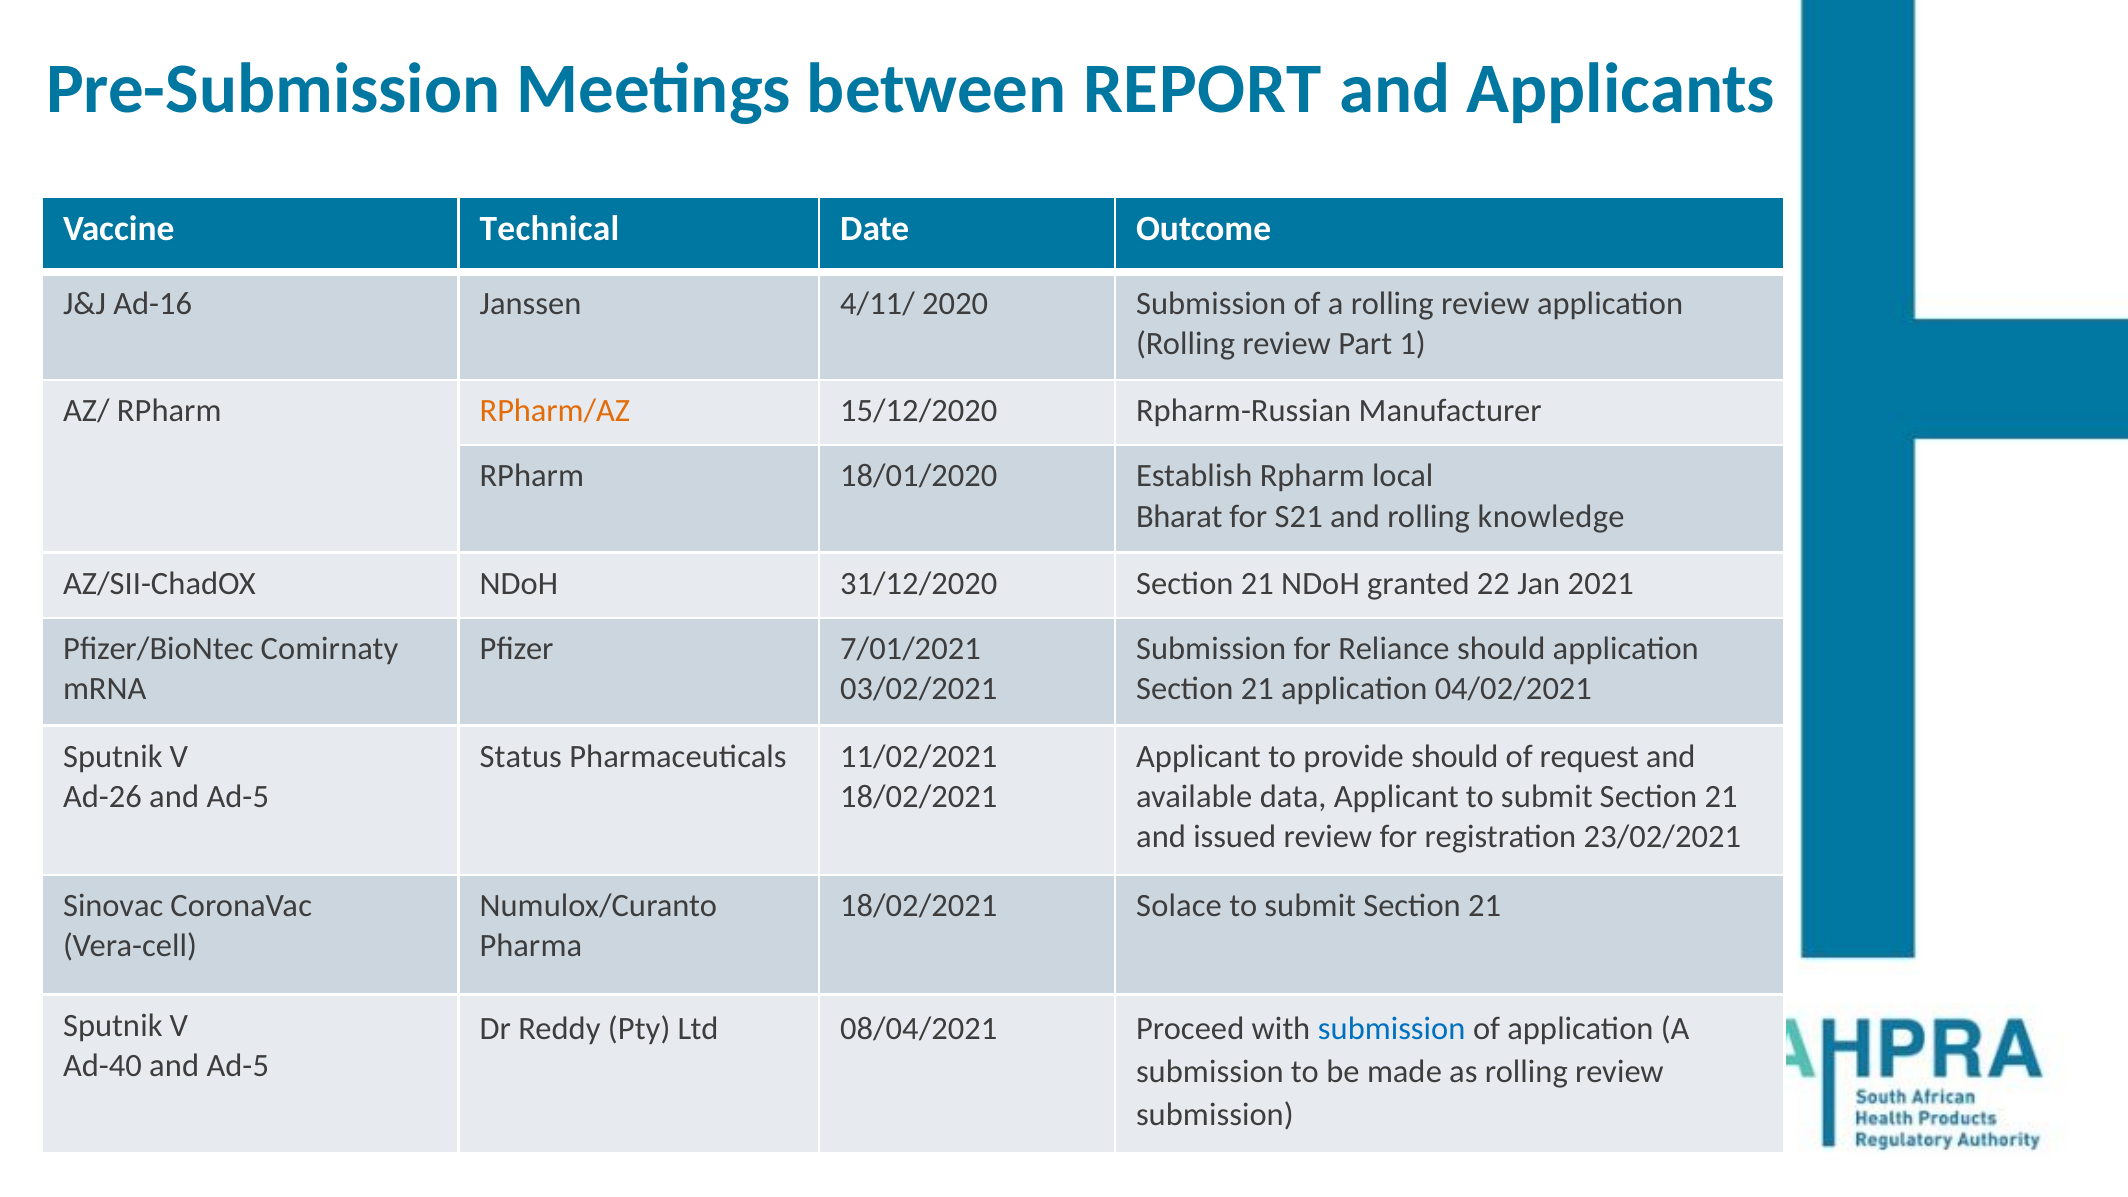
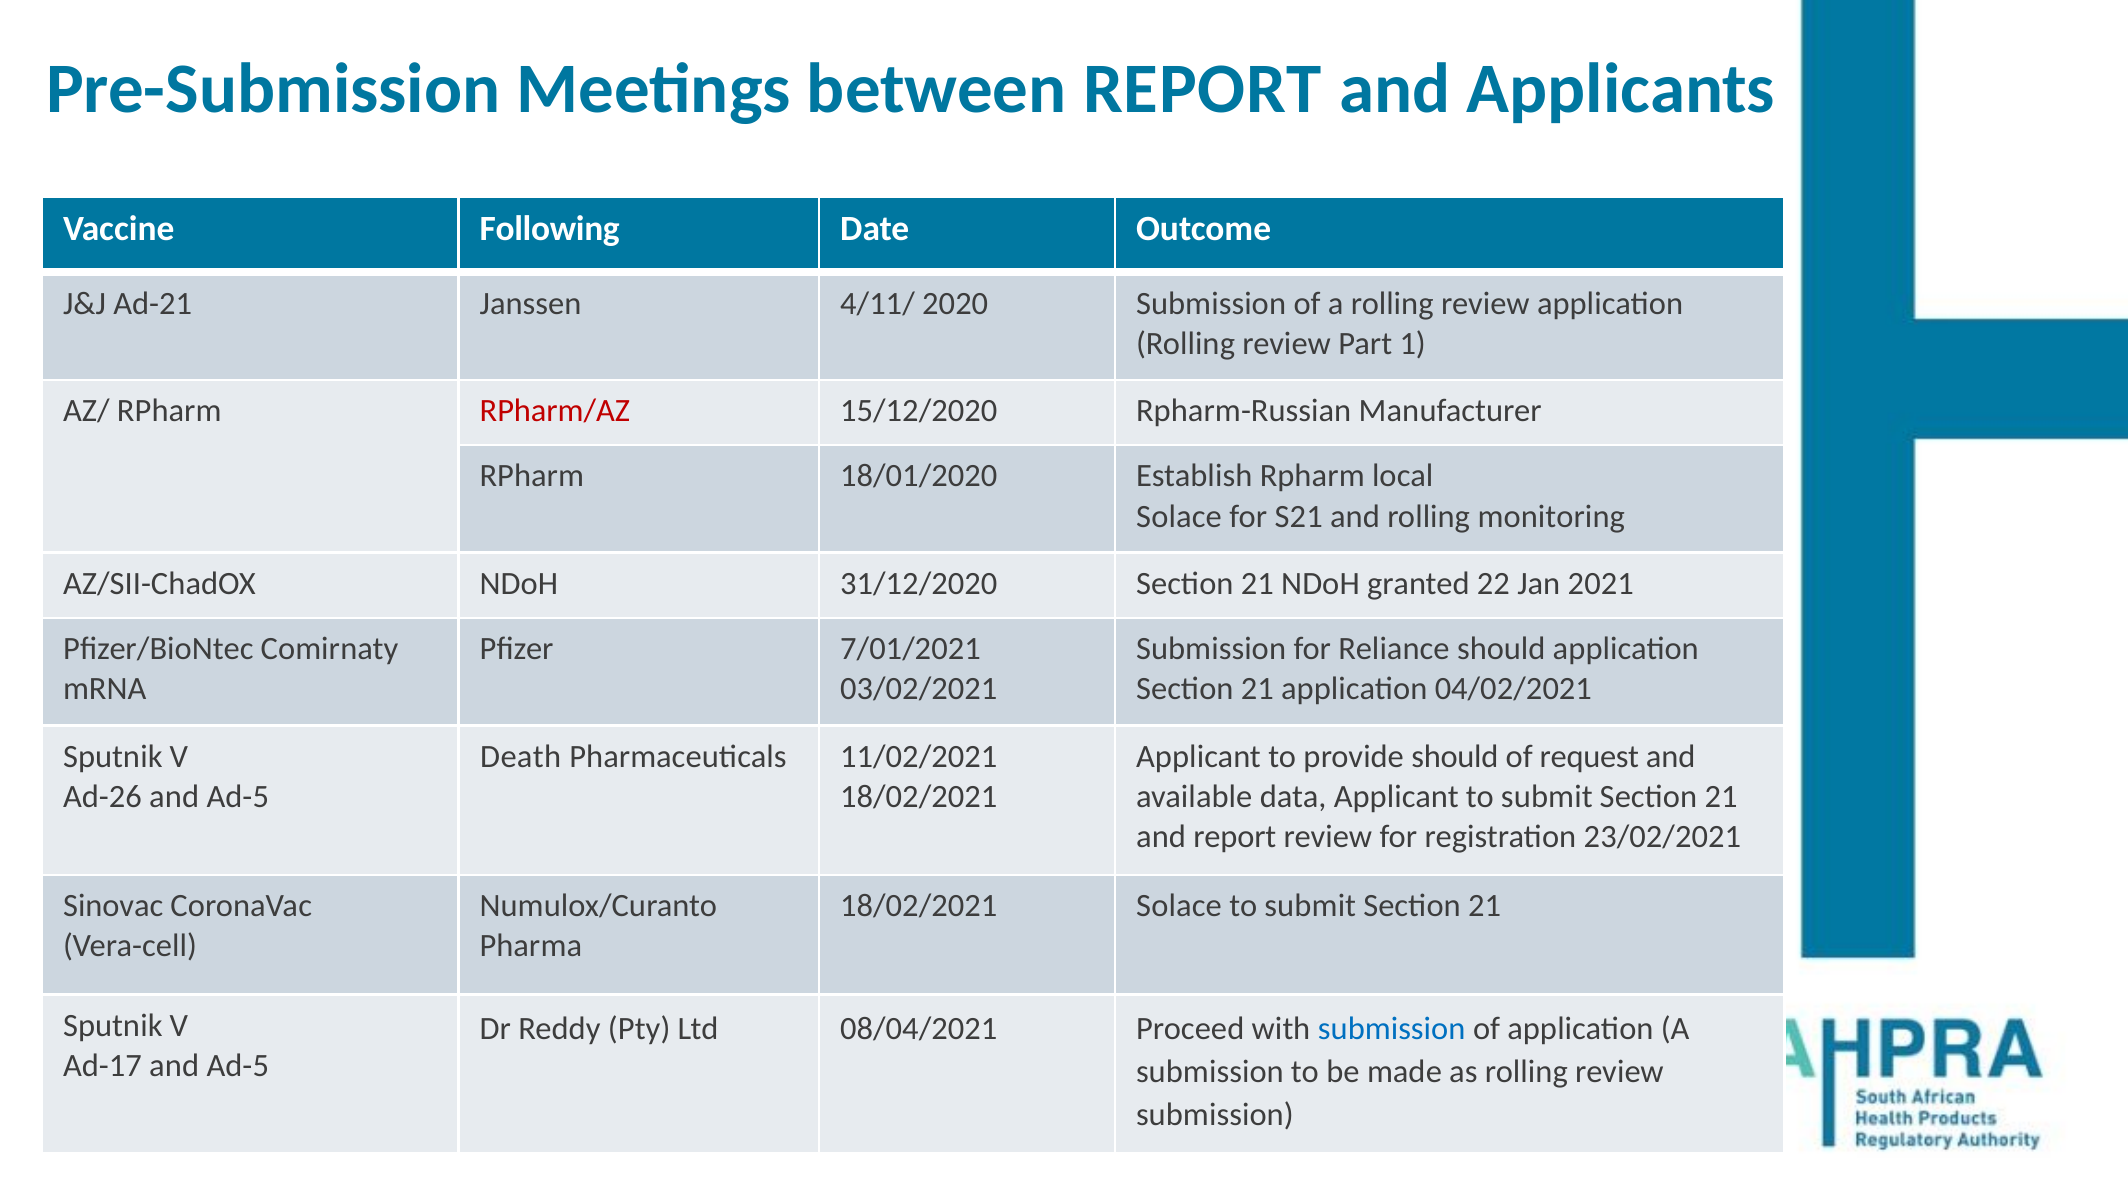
Technical: Technical -> Following
Ad-16: Ad-16 -> Ad-21
RPharm/AZ colour: orange -> red
Bharat at (1179, 516): Bharat -> Solace
knowledge: knowledge -> monitoring
Status: Status -> Death
and issued: issued -> report
Ad-40: Ad-40 -> Ad-17
